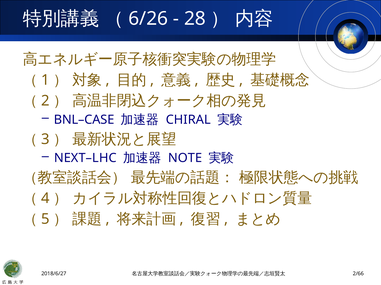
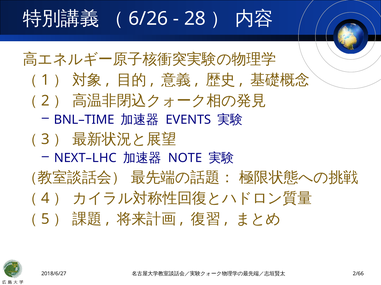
BNL–CASE: BNL–CASE -> BNL–TIME
CHIRAL: CHIRAL -> EVENTS
